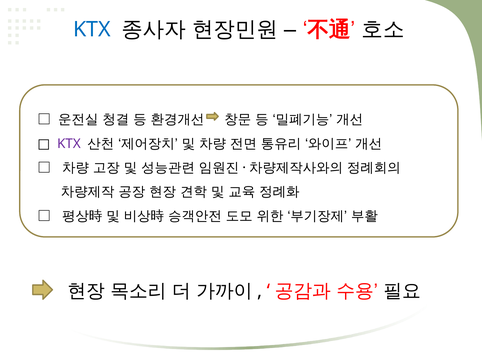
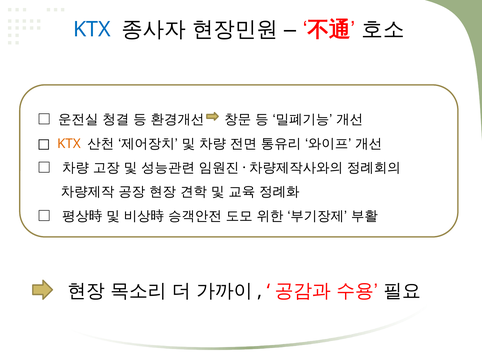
KTX at (69, 143) colour: purple -> orange
